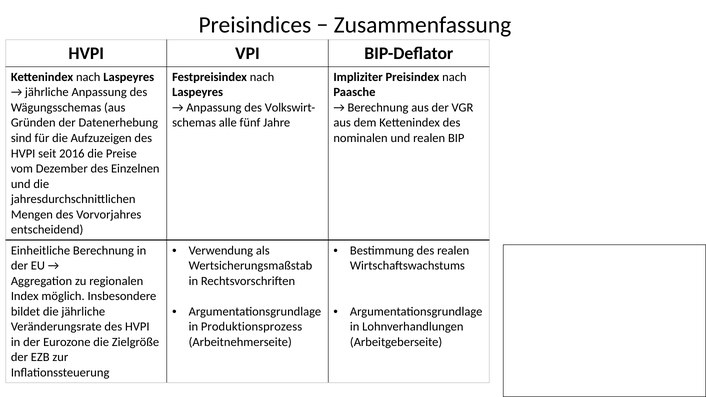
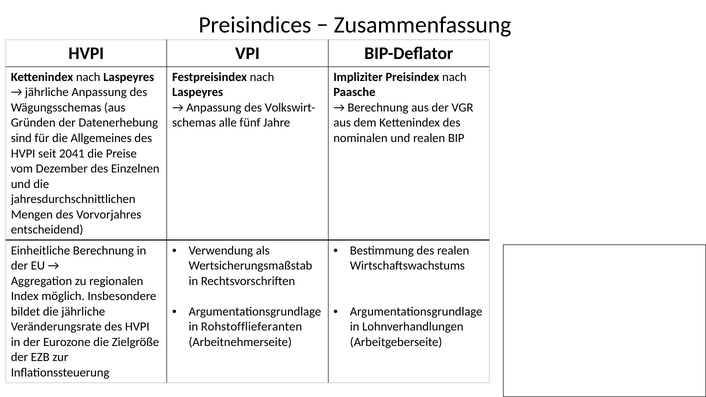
Aufzuzeigen: Aufzuzeigen -> Allgemeines
2016: 2016 -> 2041
Produktionsprozess: Produktionsprozess -> Rohstofflieferanten
